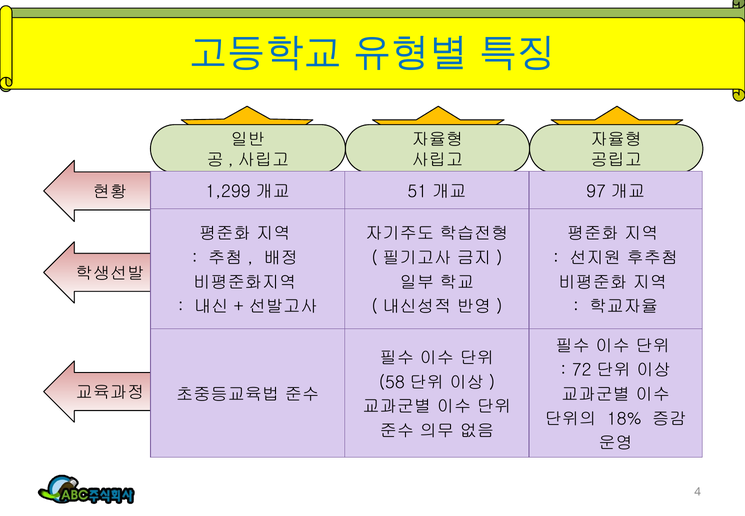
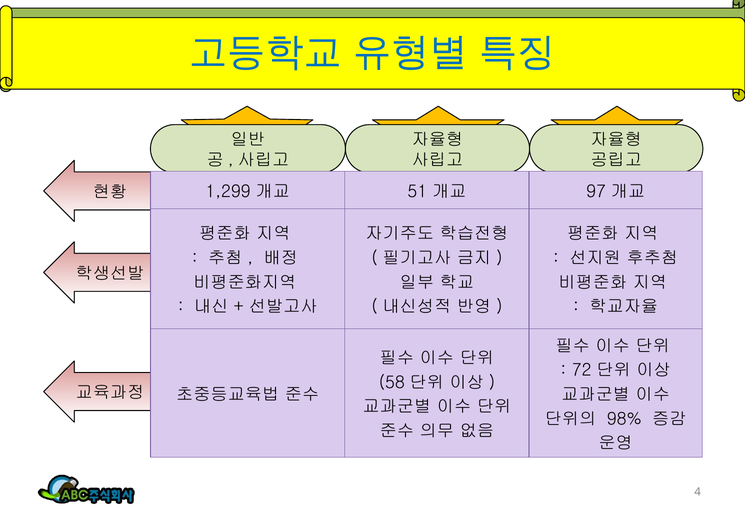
18%: 18% -> 98%
